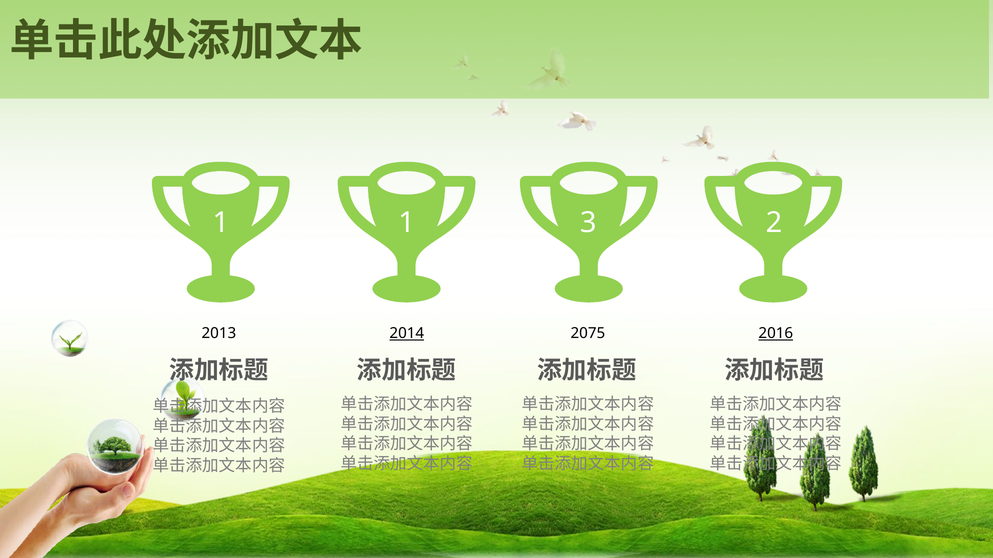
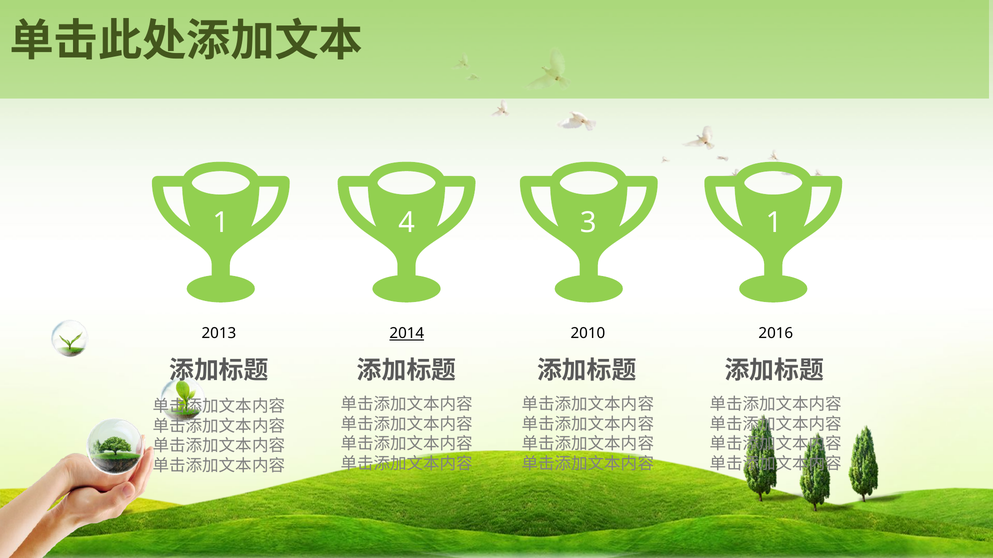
1 1: 1 -> 4
3 2: 2 -> 1
2075: 2075 -> 2010
2016 underline: present -> none
